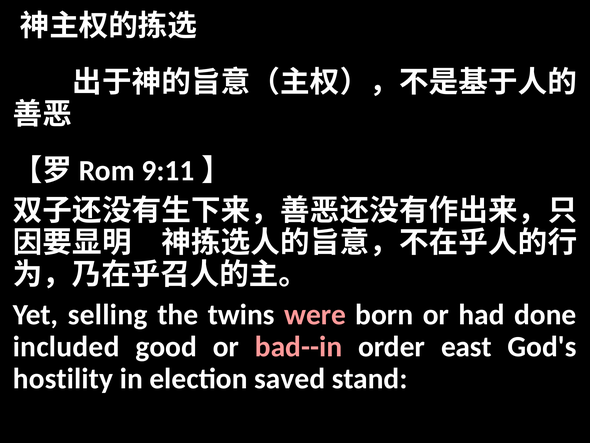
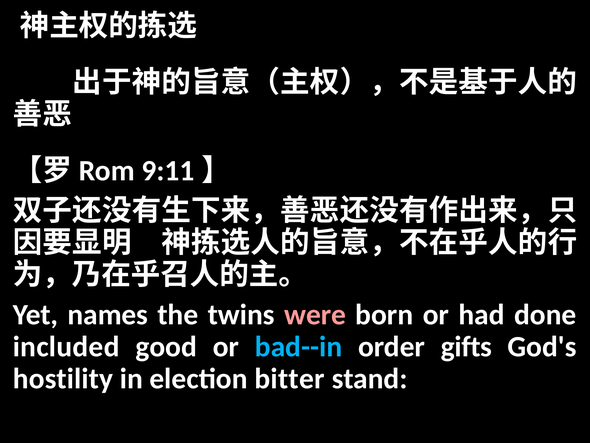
selling: selling -> names
bad--in colour: pink -> light blue
east: east -> gifts
saved: saved -> bitter
